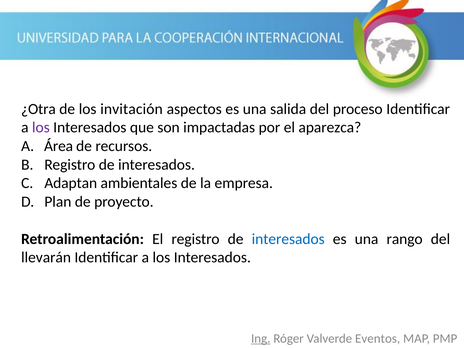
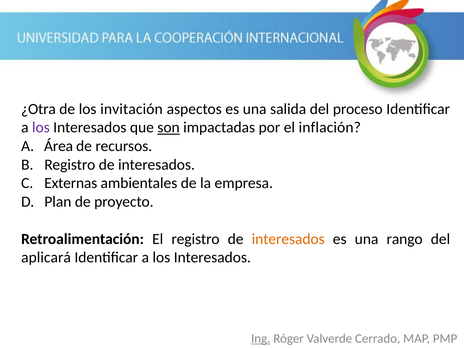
son underline: none -> present
aparezca: aparezca -> inflación
Adaptan: Adaptan -> Externas
interesados at (288, 239) colour: blue -> orange
llevarán: llevarán -> aplicará
Eventos: Eventos -> Cerrado
